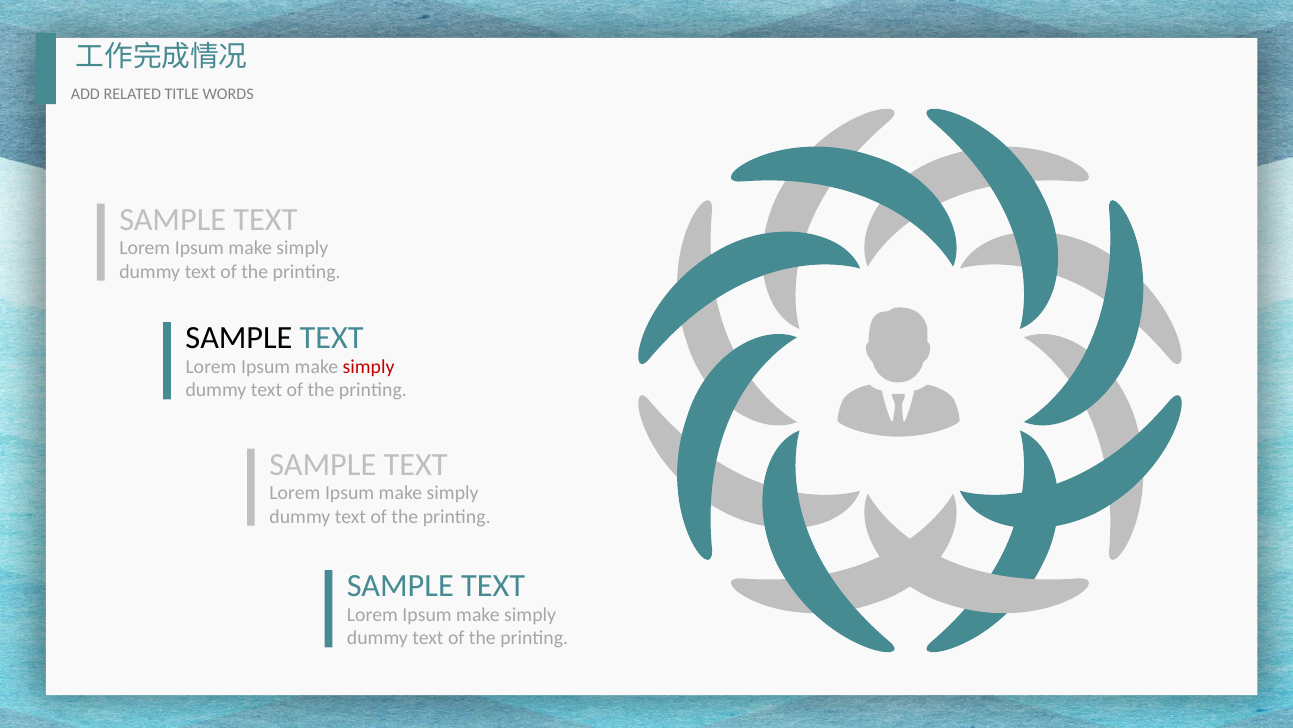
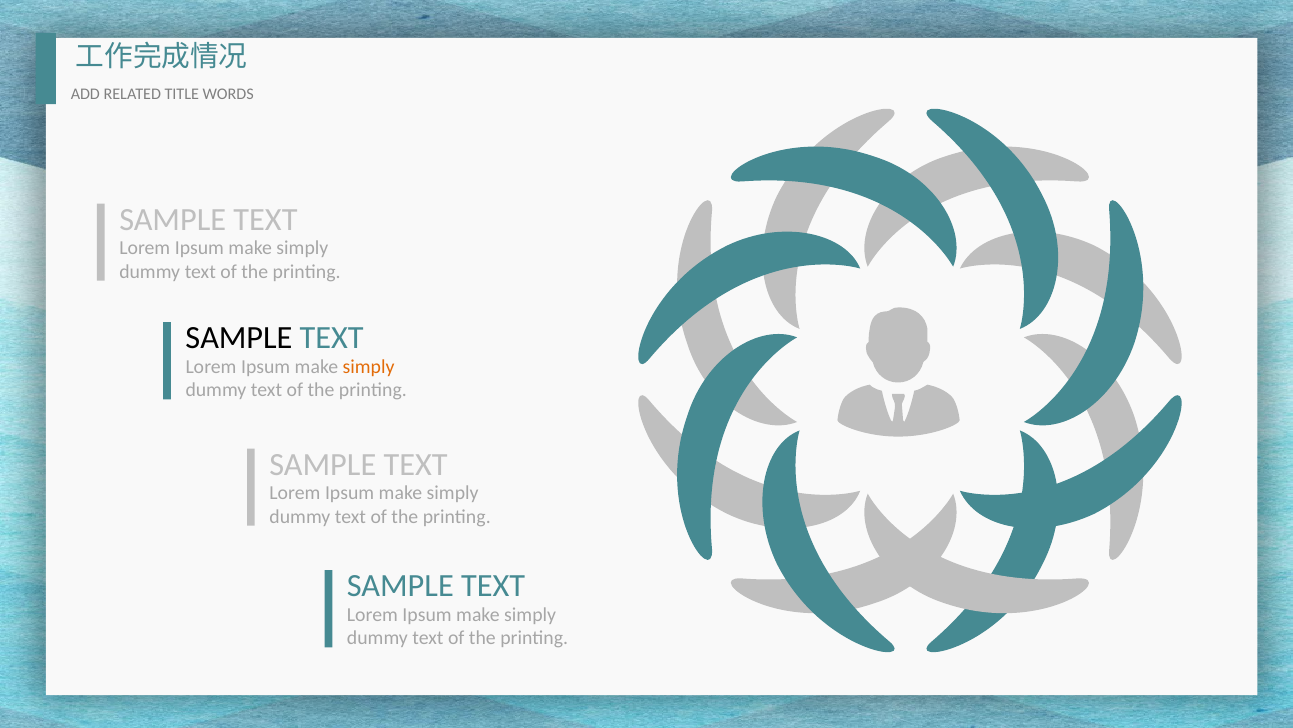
simply at (369, 366) colour: red -> orange
